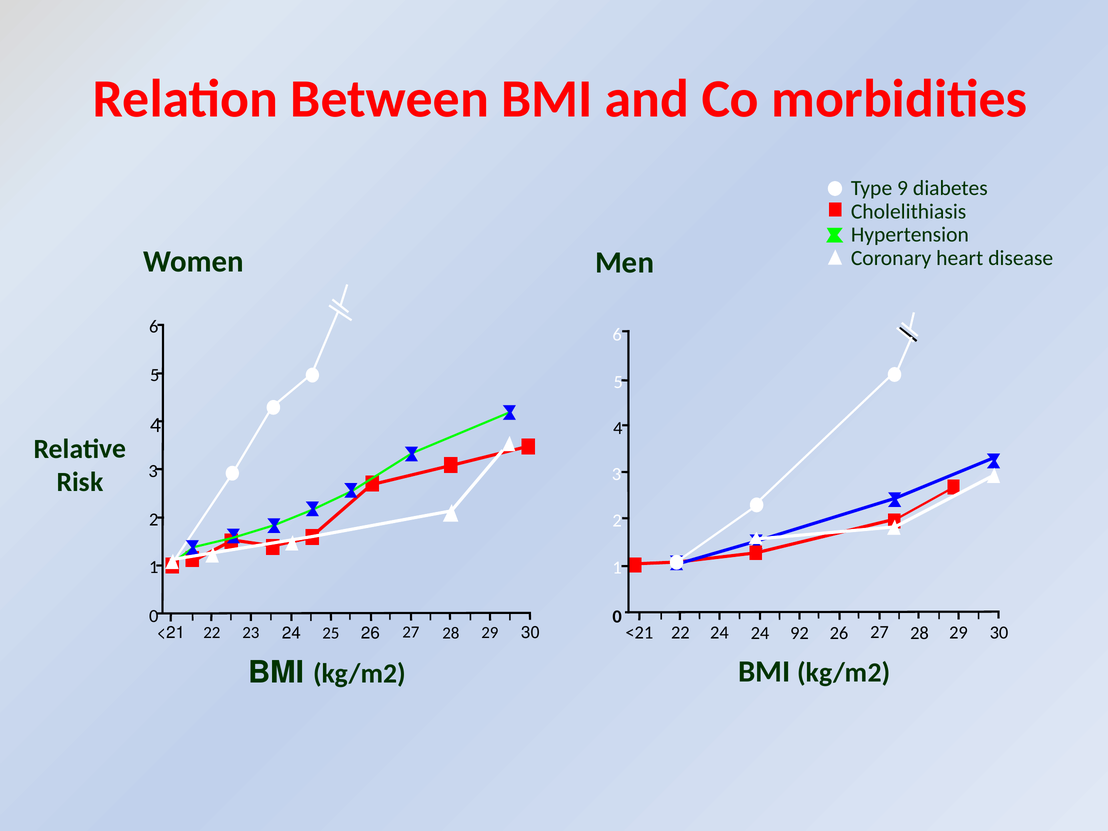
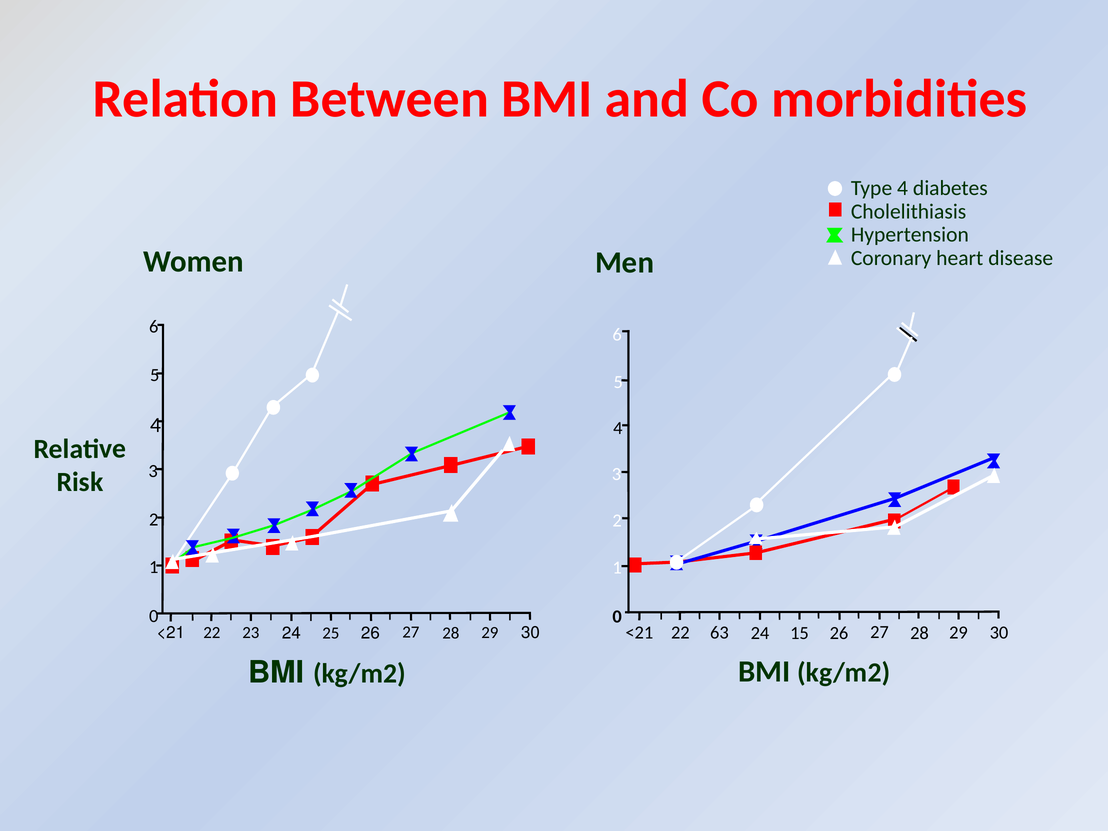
Type 9: 9 -> 4
22 24: 24 -> 63
92: 92 -> 15
